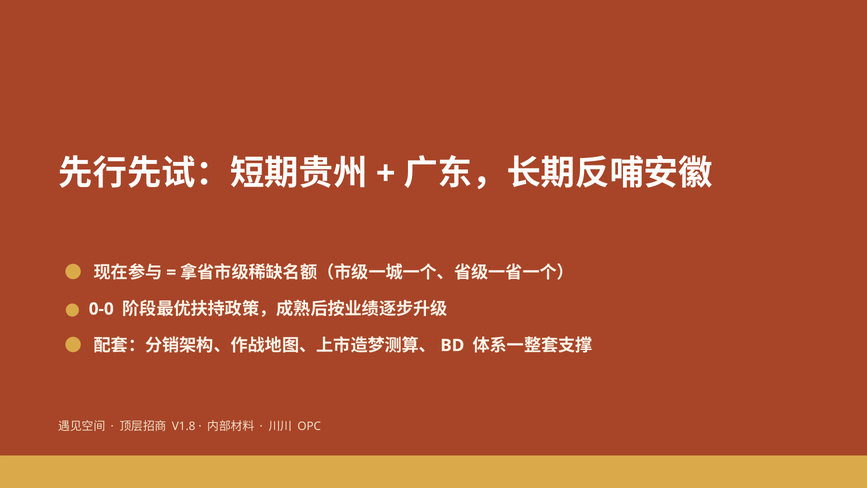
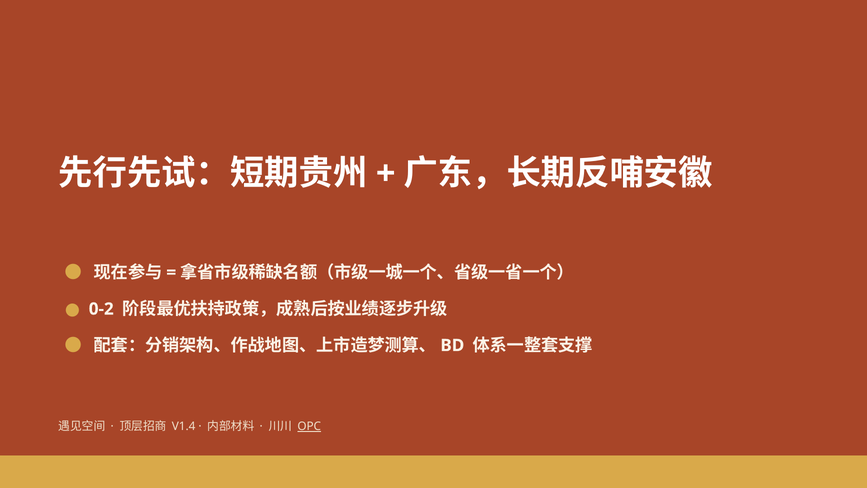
0-0: 0-0 -> 0-2
V1.8: V1.8 -> V1.4
OPC underline: none -> present
